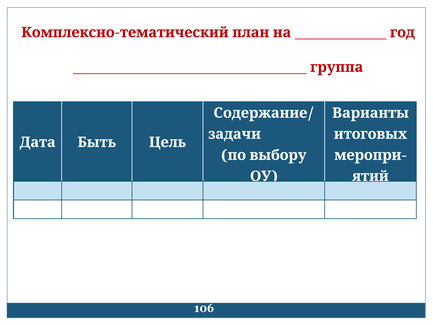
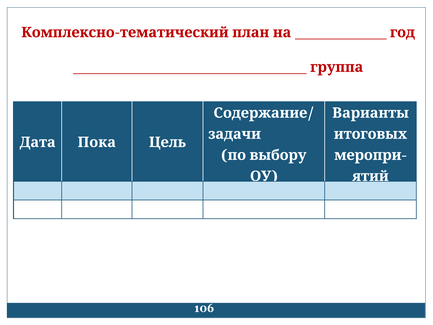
Быть: Быть -> Пока
